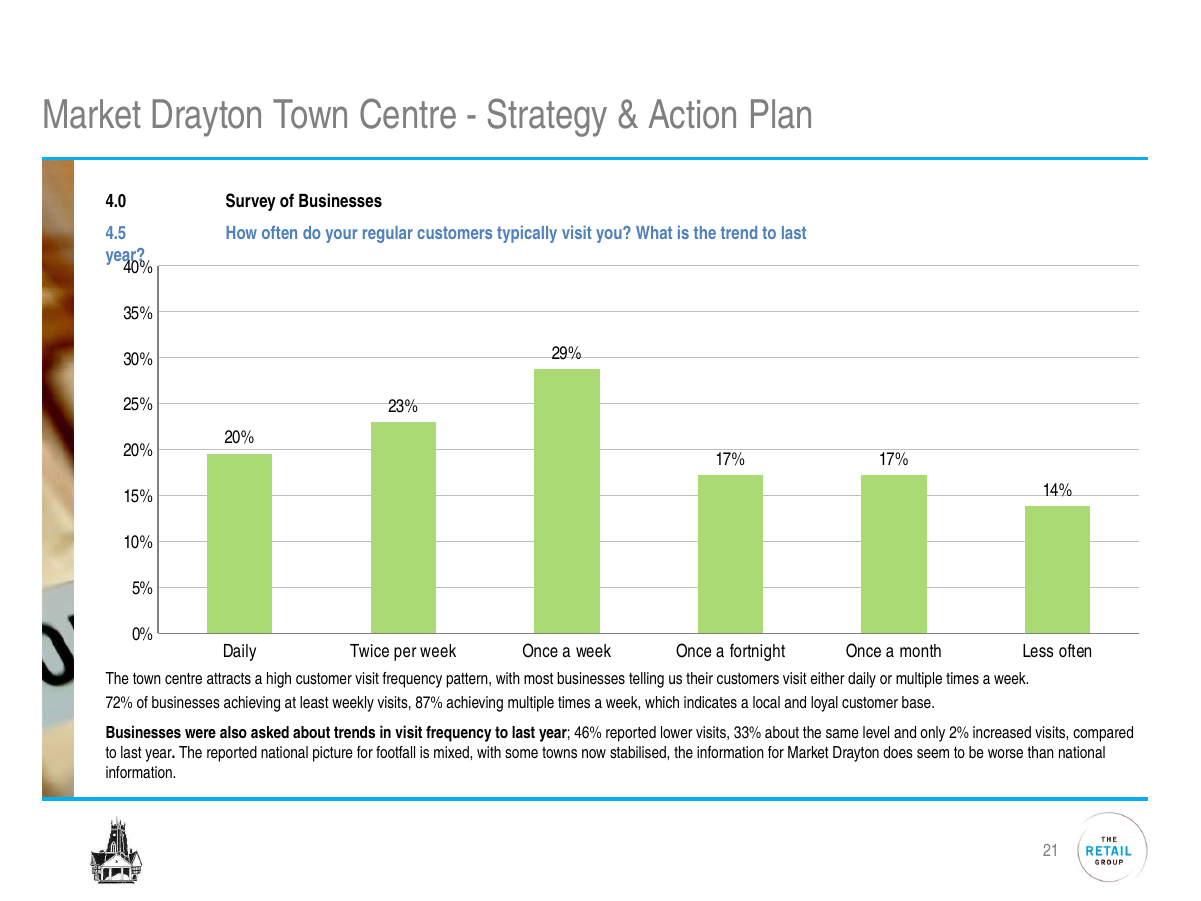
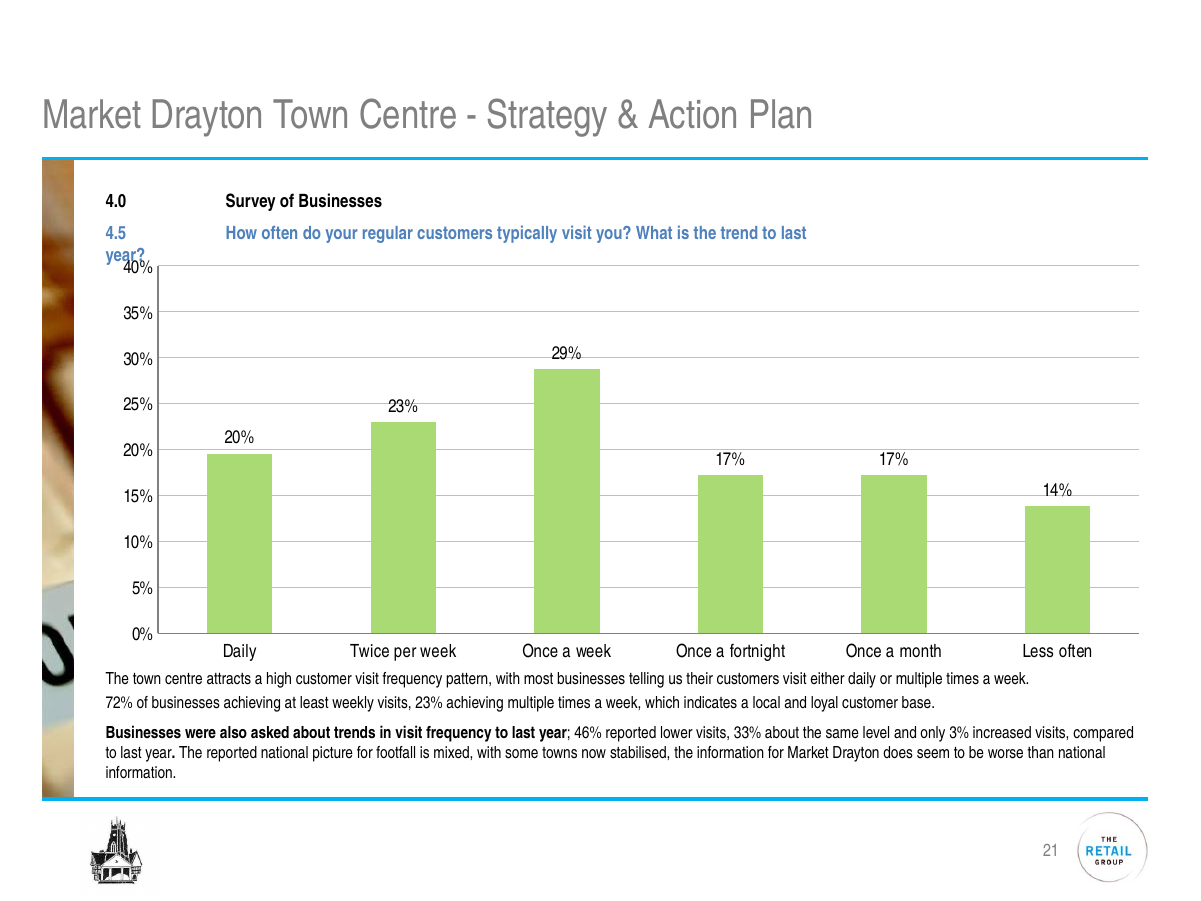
visits 87%: 87% -> 23%
2%: 2% -> 3%
